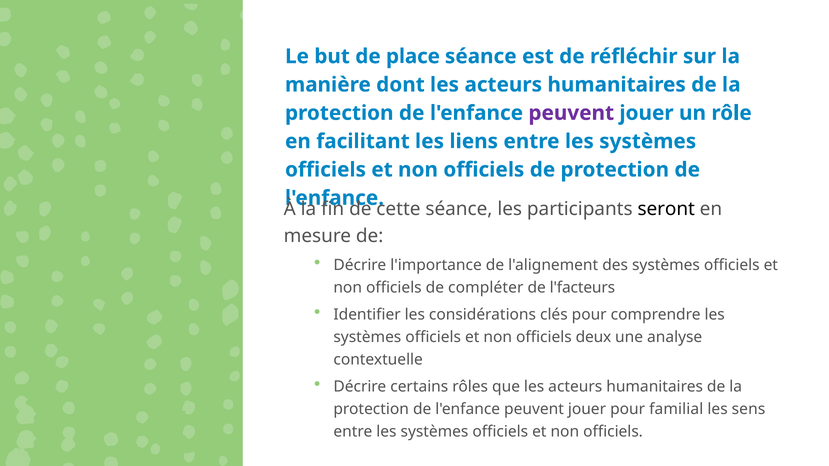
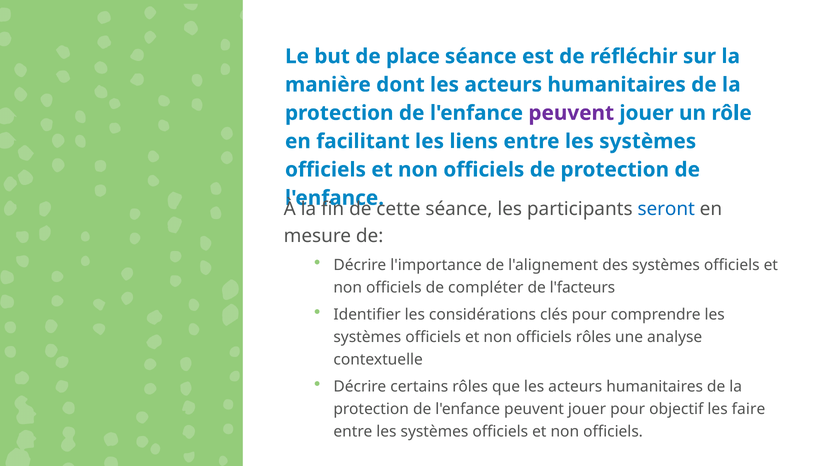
seront colour: black -> blue
officiels deux: deux -> rôles
familial: familial -> objectif
sens: sens -> faire
